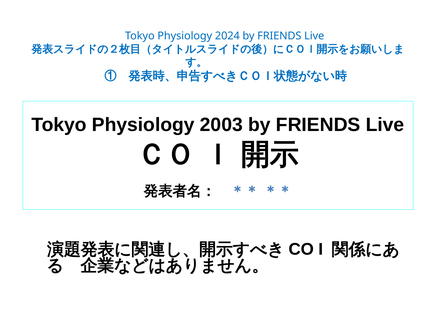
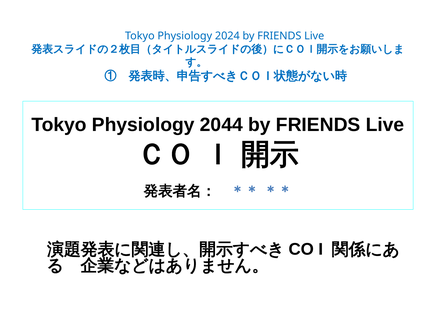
2003: 2003 -> 2044
